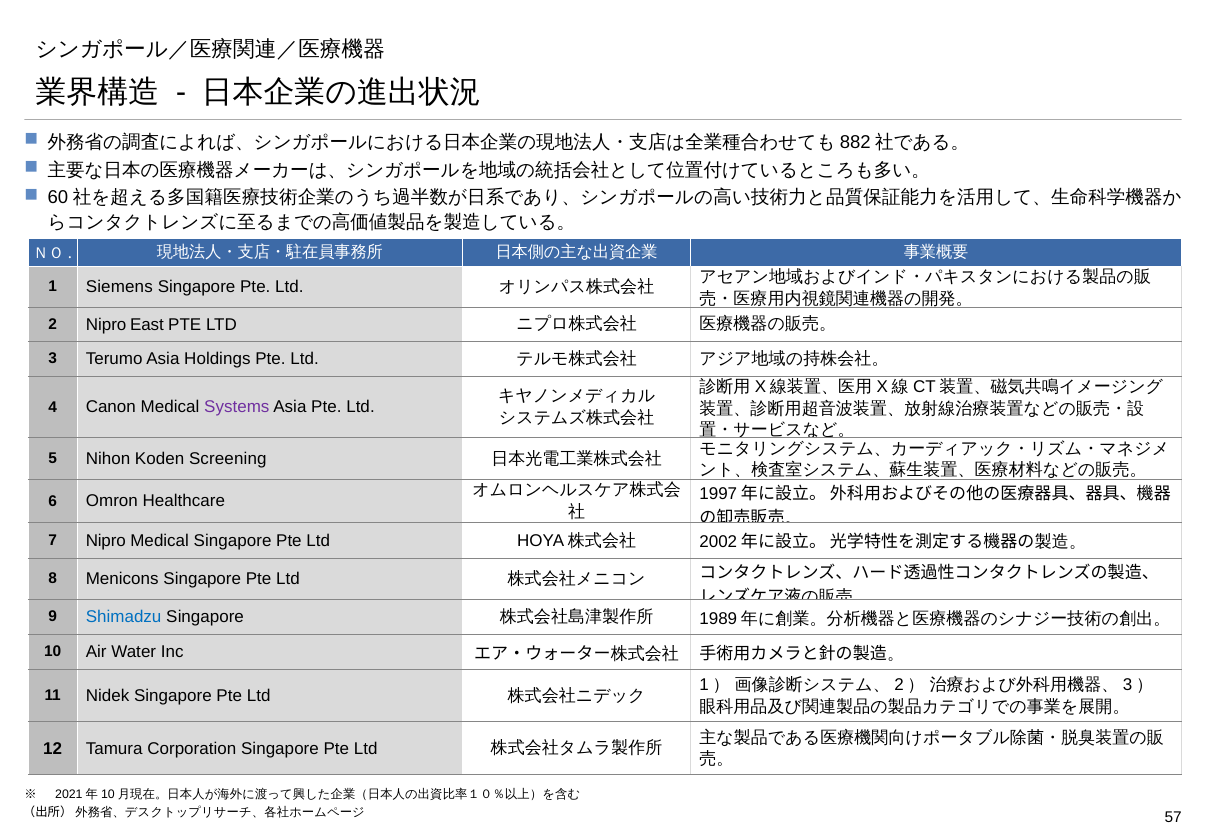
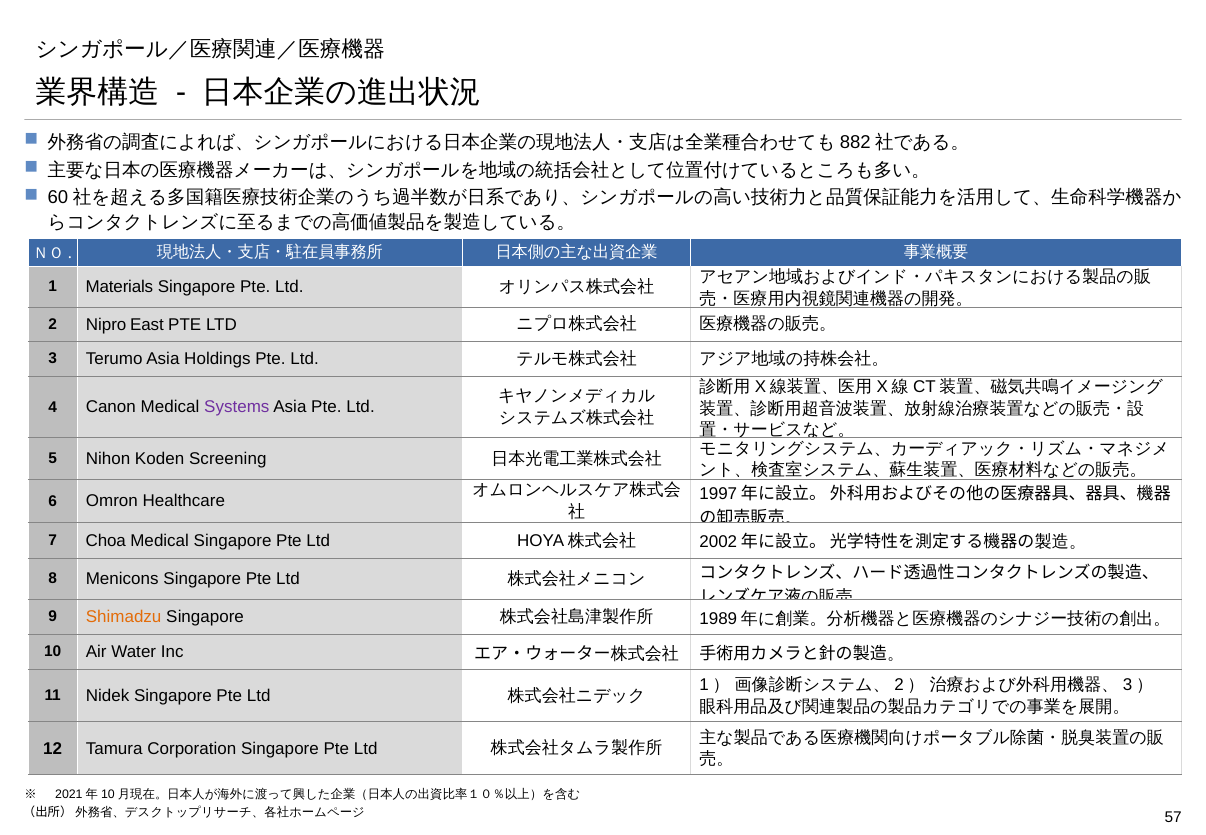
Siemens: Siemens -> Materials
7 Nipro: Nipro -> Choa
Shimadzu colour: blue -> orange
